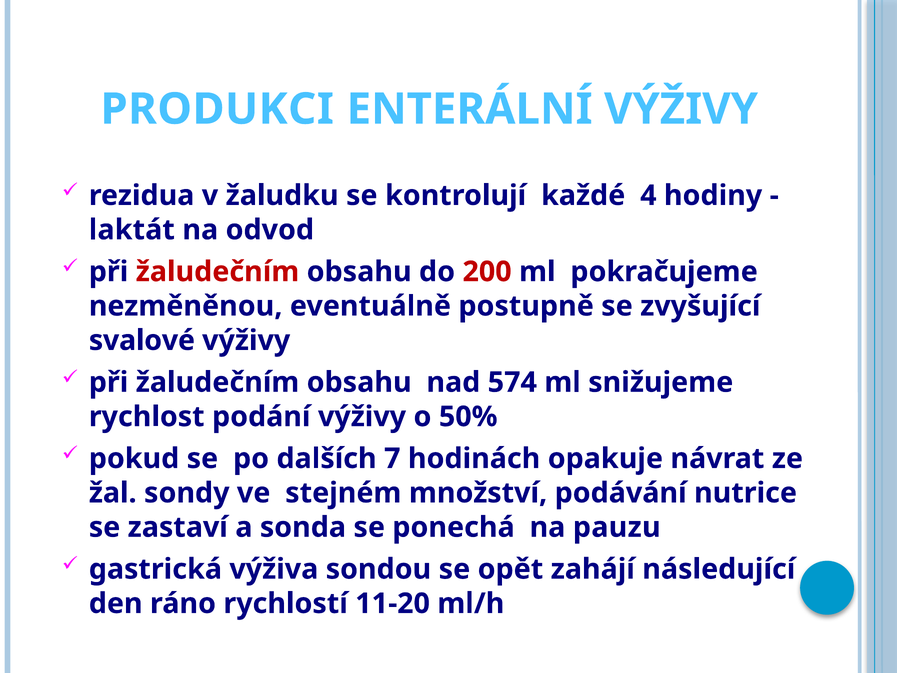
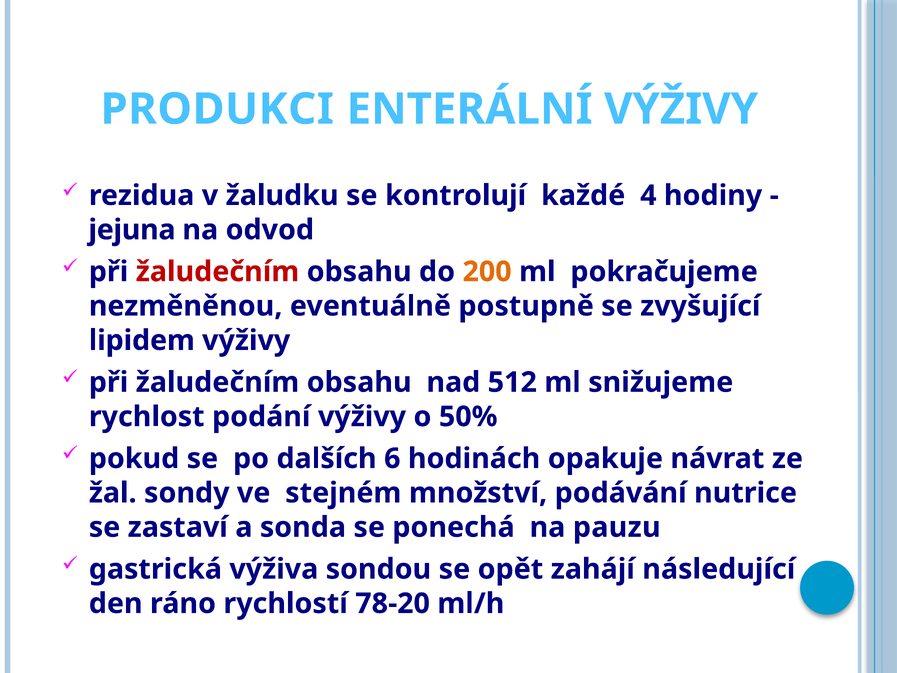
laktát: laktát -> jejuna
200 colour: red -> orange
svalové: svalové -> lipidem
574: 574 -> 512
7: 7 -> 6
11-20: 11-20 -> 78-20
